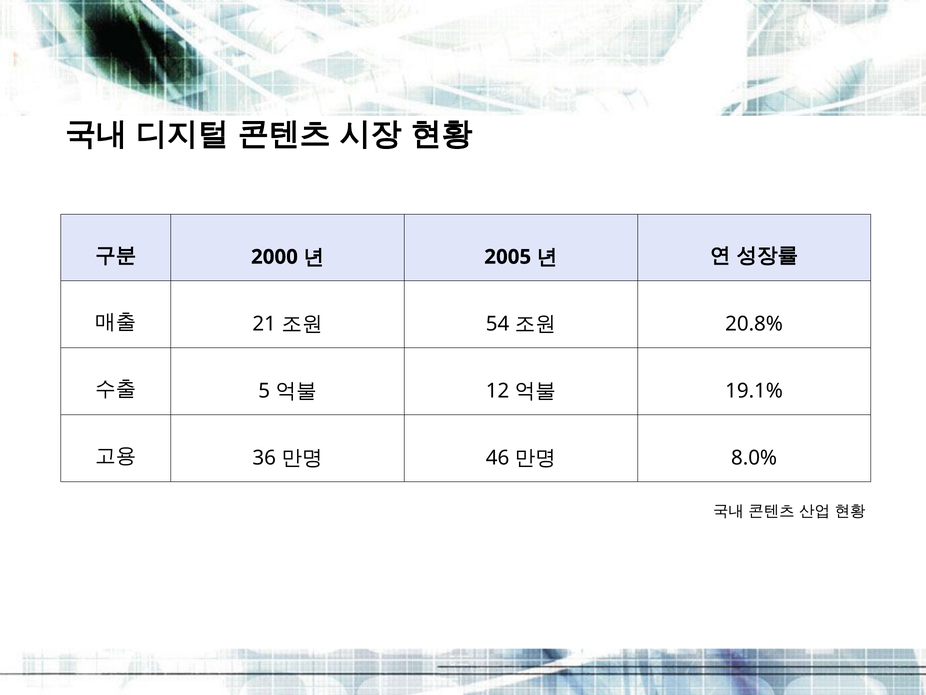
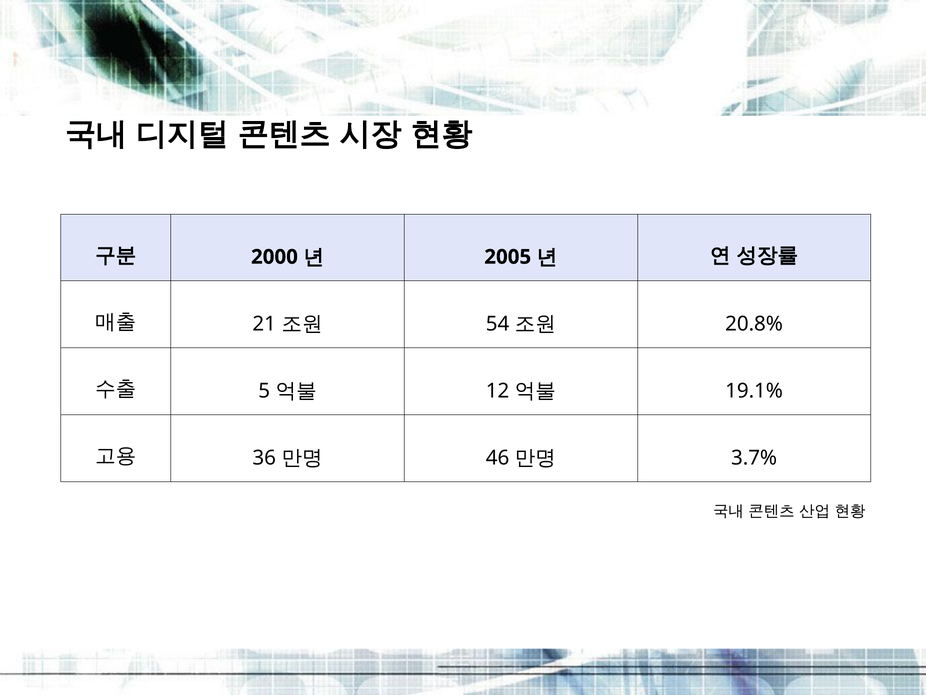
8.0%: 8.0% -> 3.7%
